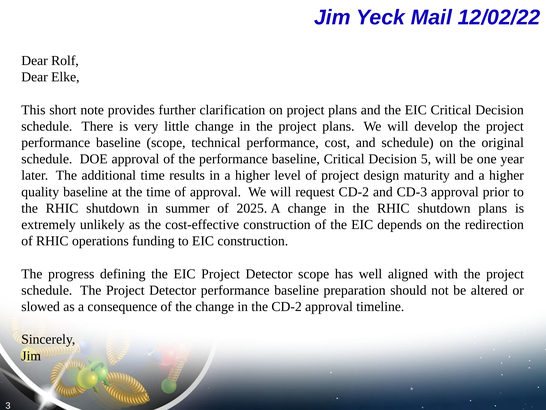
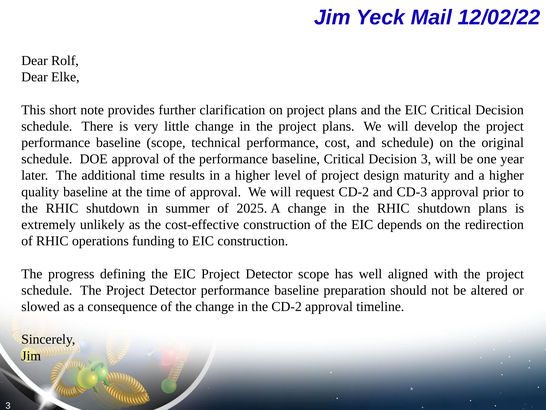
Decision 5: 5 -> 3
